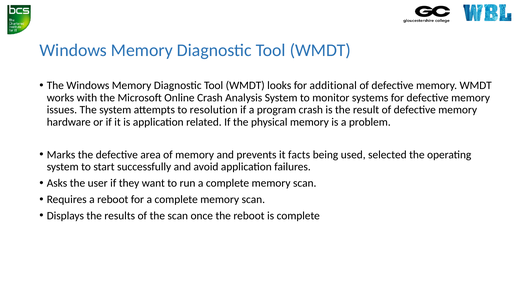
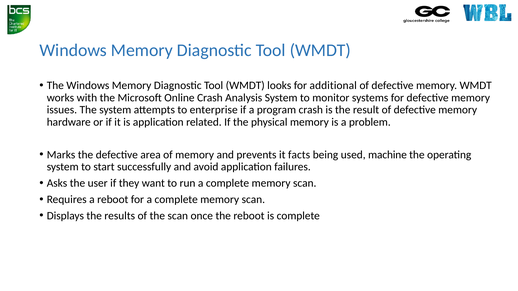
resolution: resolution -> enterprise
selected: selected -> machine
